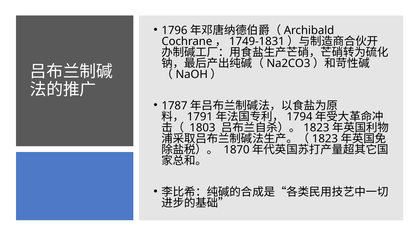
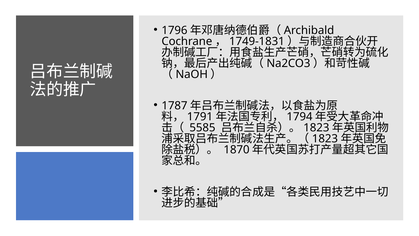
1803: 1803 -> 5585
